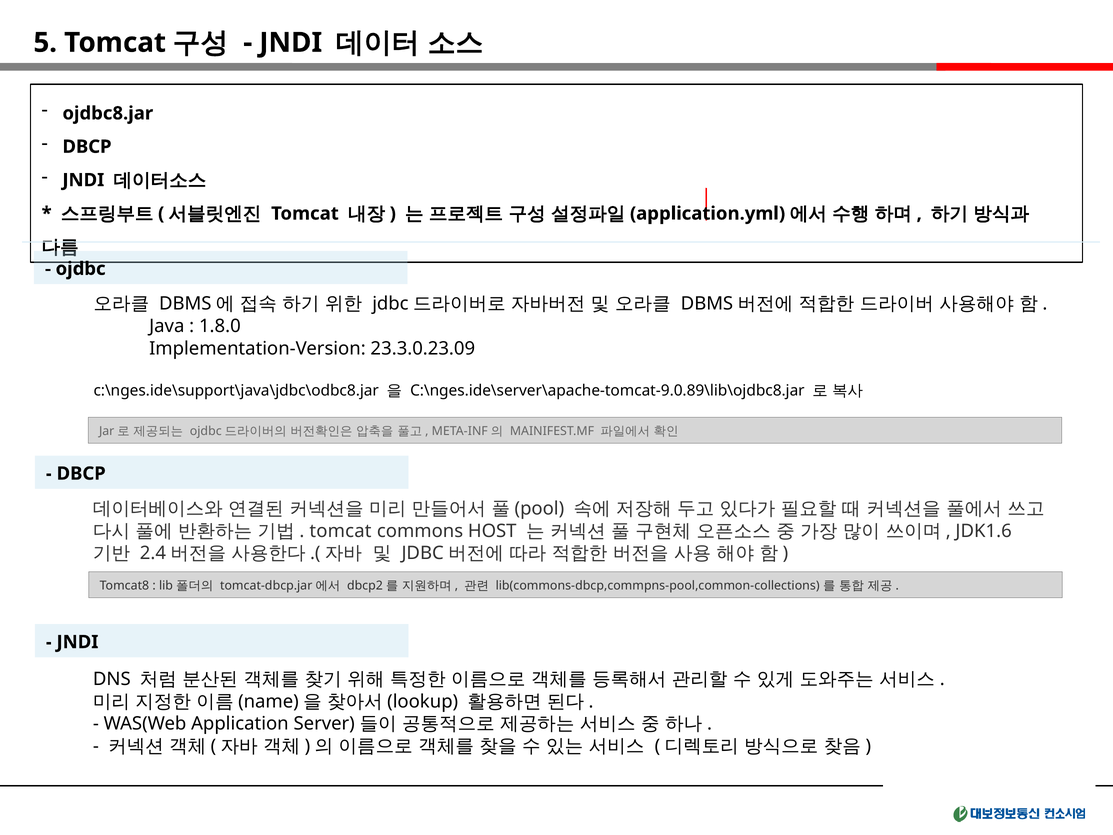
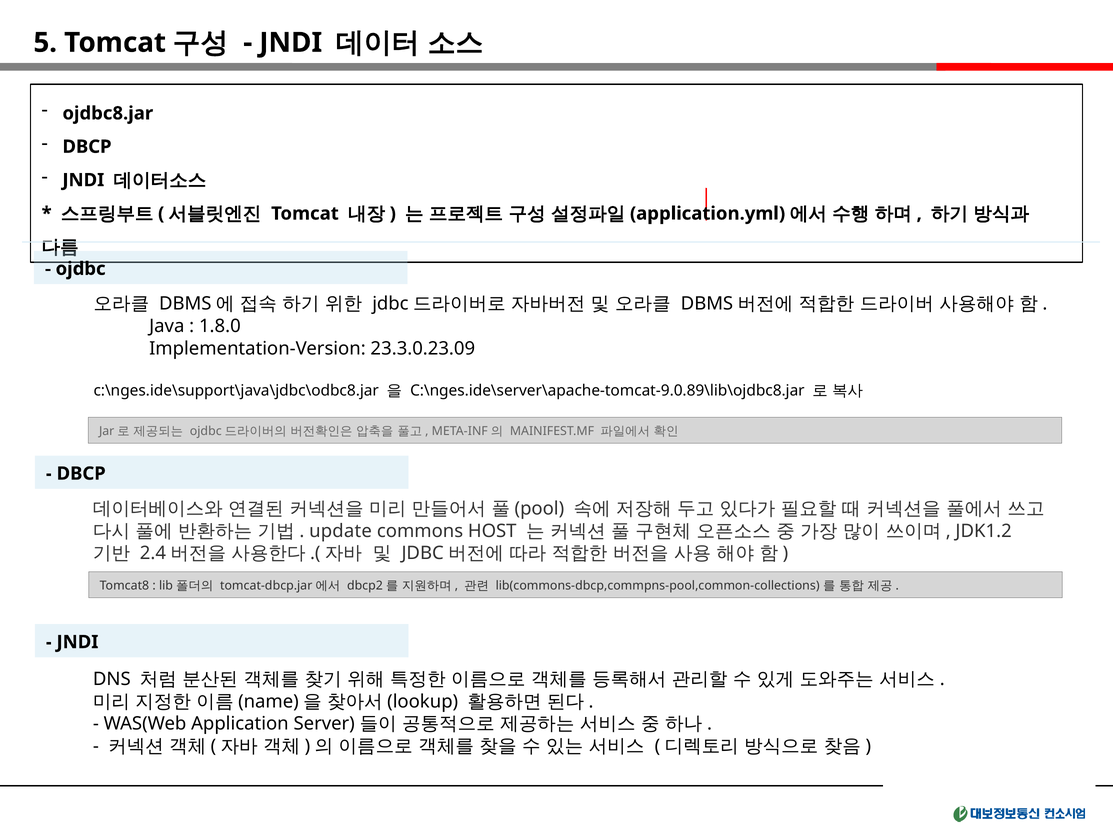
tomcat at (340, 531): tomcat -> update
JDK1.6: JDK1.6 -> JDK1.2
